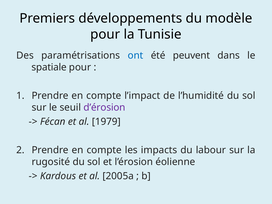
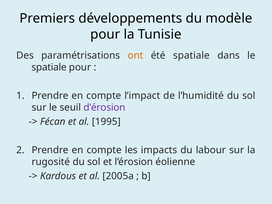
ont colour: blue -> orange
été peuvent: peuvent -> spatiale
1979: 1979 -> 1995
